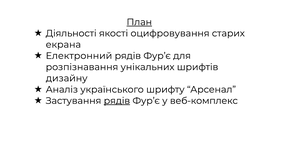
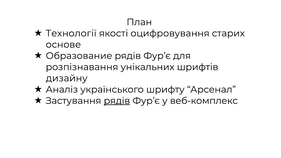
План underline: present -> none
Діяльності: Діяльності -> Технології
екрана: екрана -> основе
Електронний: Електронний -> Образование
